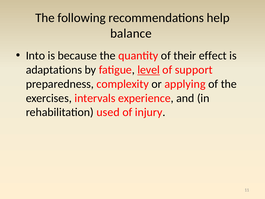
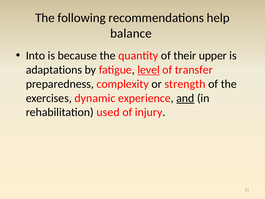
effect: effect -> upper
support: support -> transfer
applying: applying -> strength
intervals: intervals -> dynamic
and underline: none -> present
